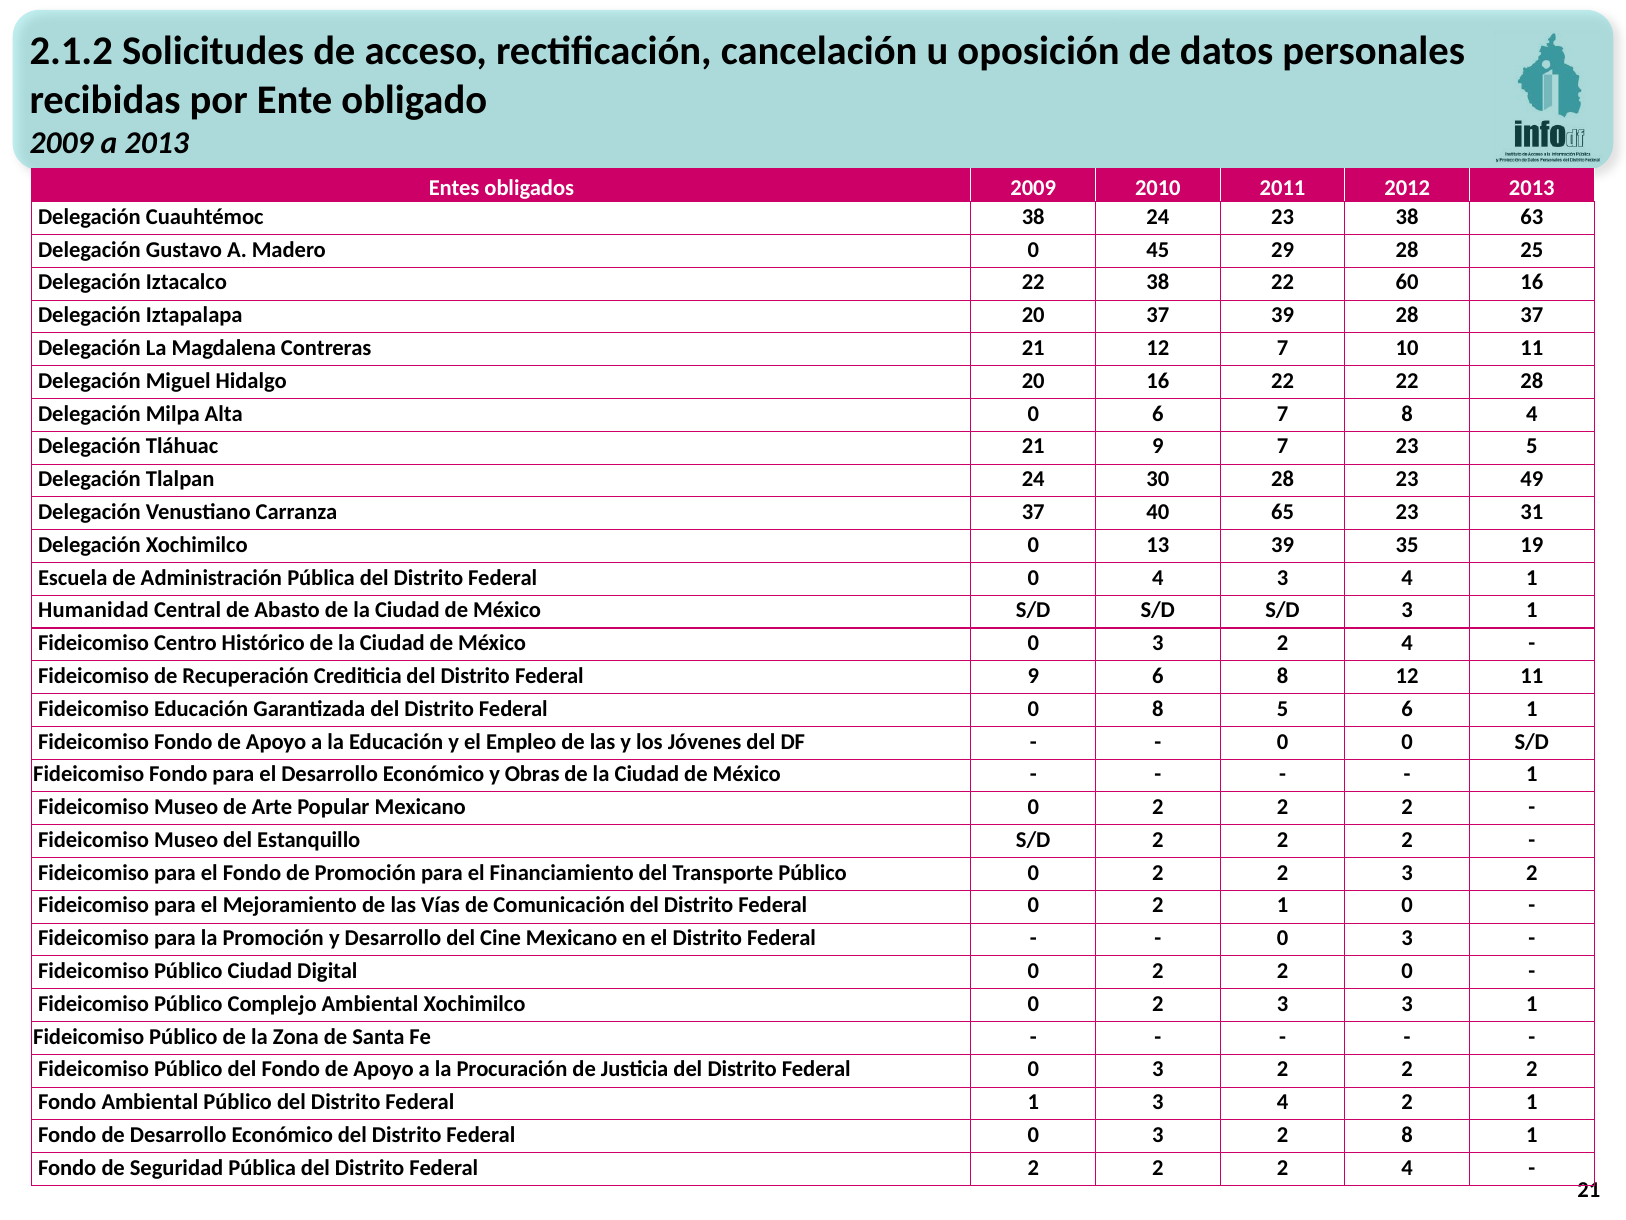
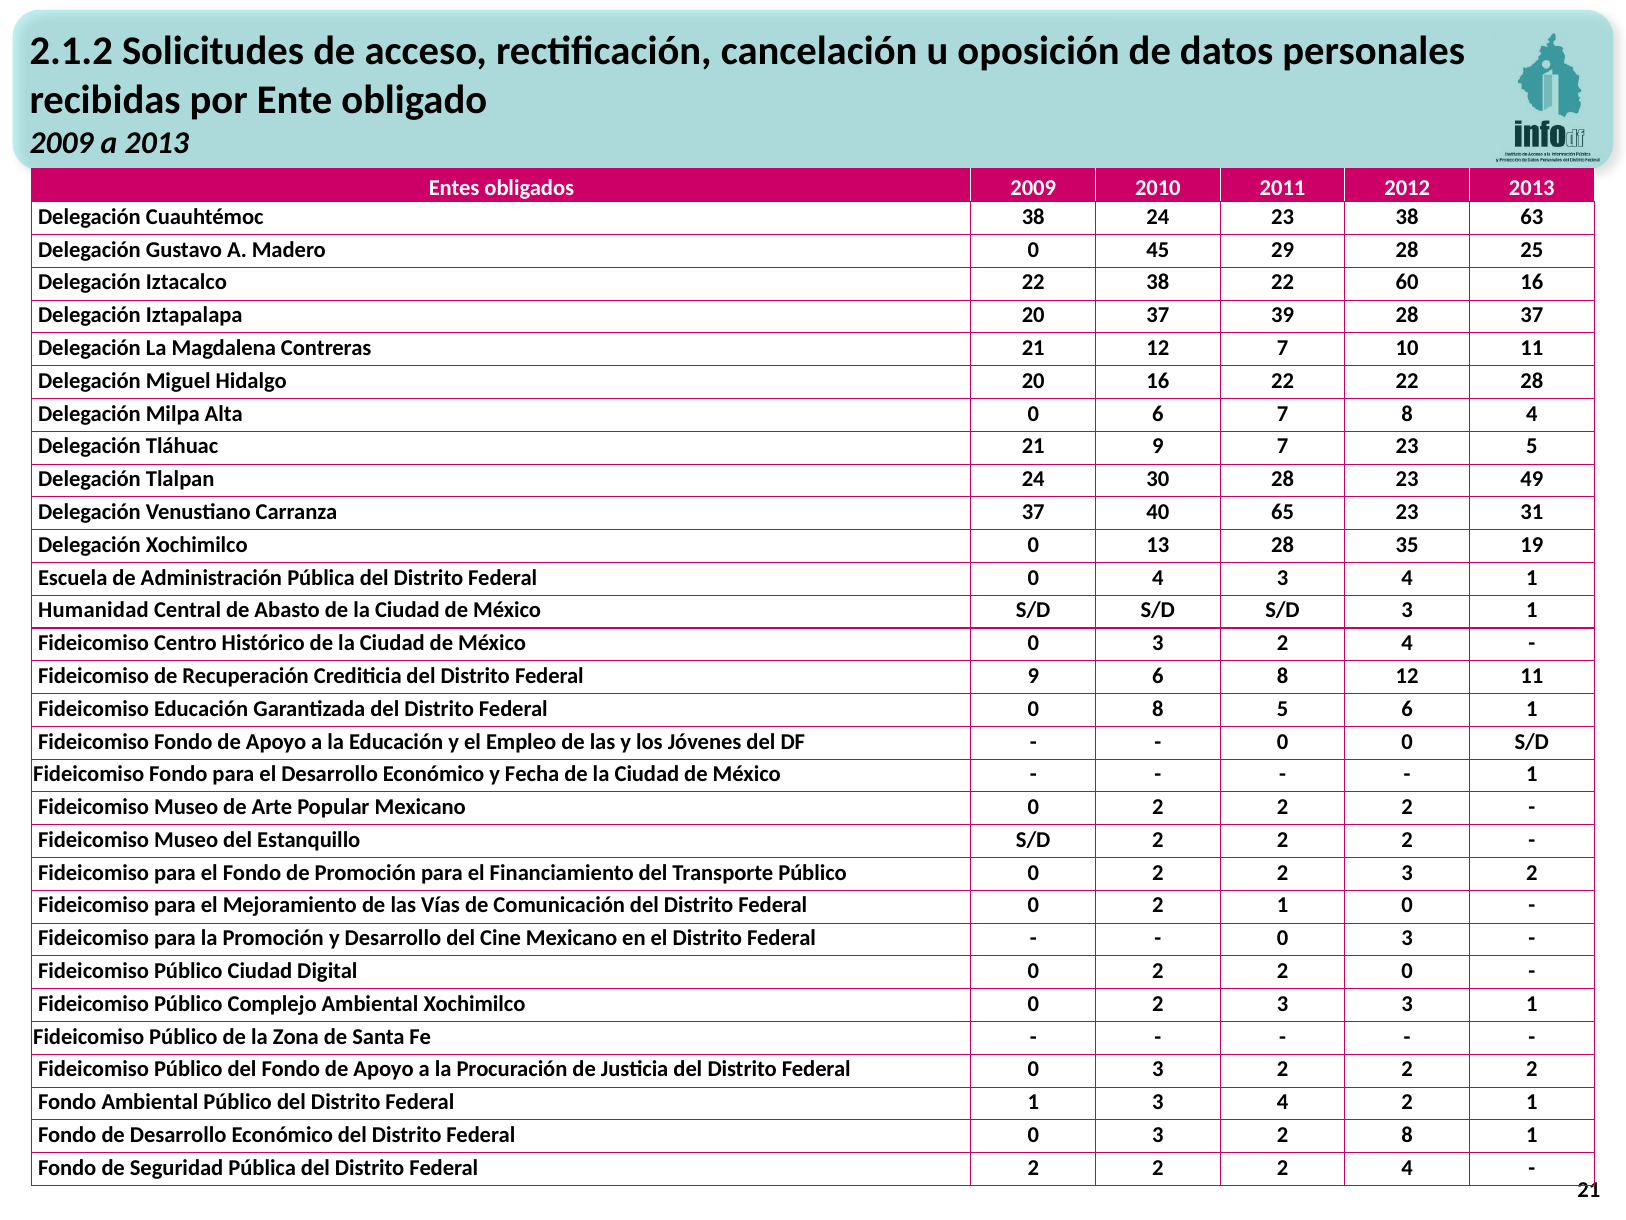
13 39: 39 -> 28
Obras: Obras -> Fecha
